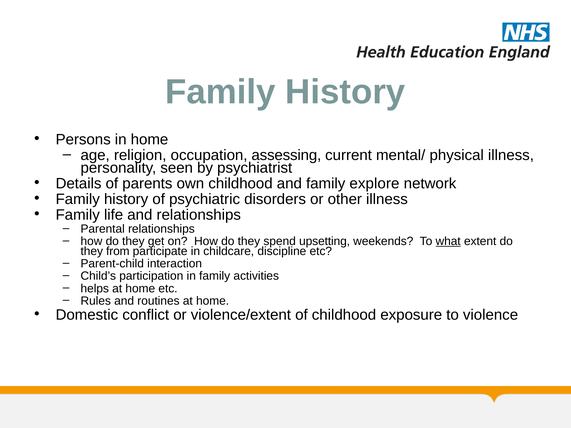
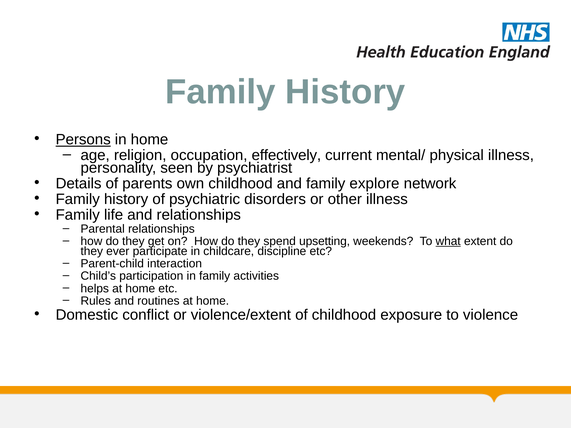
Persons underline: none -> present
assessing: assessing -> effectively
from: from -> ever
